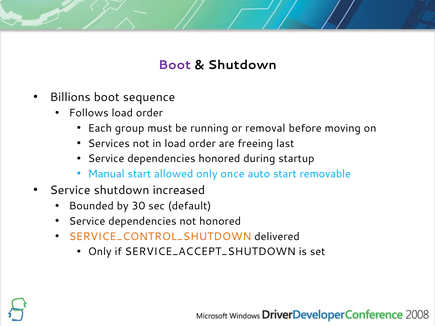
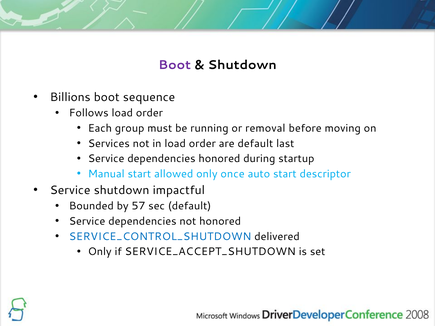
are freeing: freeing -> default
removable: removable -> descriptor
increased: increased -> impactful
30: 30 -> 57
SERVICE_CONTROL_SHUTDOWN colour: orange -> blue
